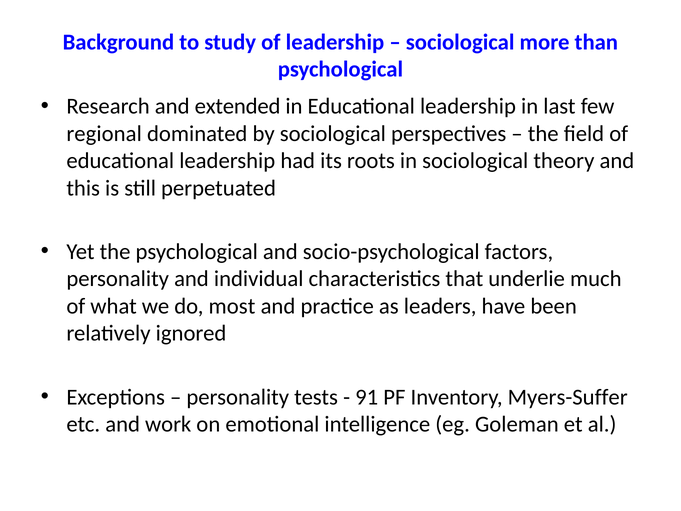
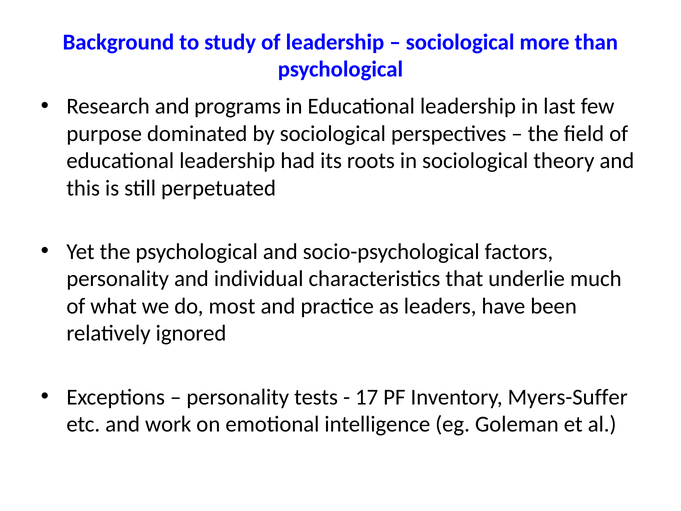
extended: extended -> programs
regional: regional -> purpose
91: 91 -> 17
